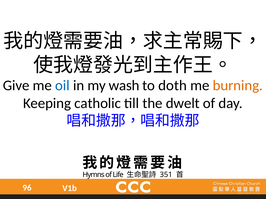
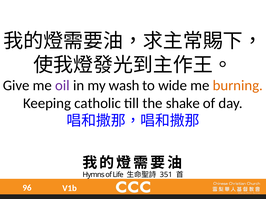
oil colour: blue -> purple
doth: doth -> wide
dwelt: dwelt -> shake
